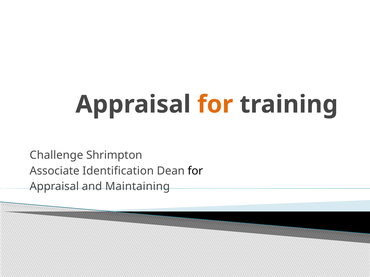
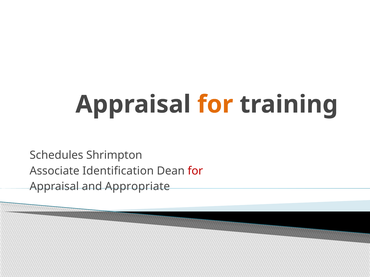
Challenge: Challenge -> Schedules
for at (195, 171) colour: black -> red
Maintaining: Maintaining -> Appropriate
